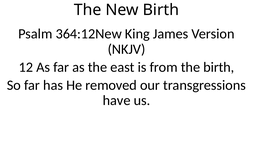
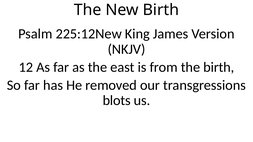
364:12New: 364:12New -> 225:12New
have: have -> blots
